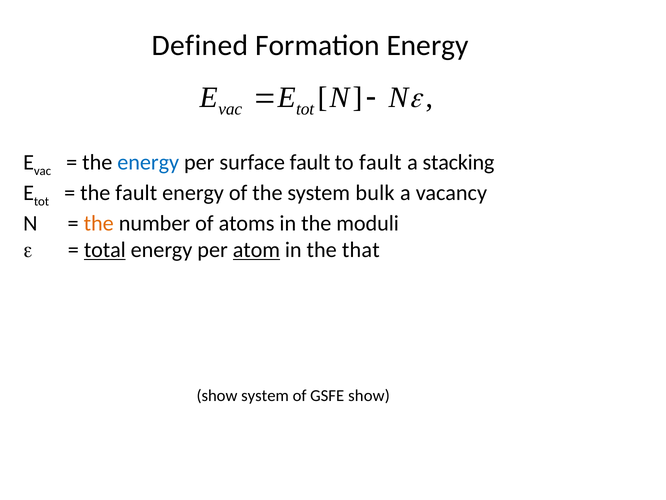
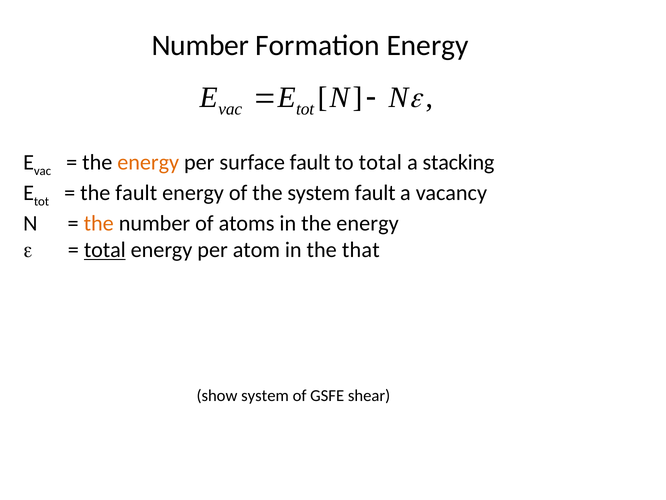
Defined at (200, 45): Defined -> Number
energy at (148, 162) colour: blue -> orange
to fault: fault -> total
system bulk: bulk -> fault
in the moduli: moduli -> energy
atom underline: present -> none
GSFE show: show -> shear
